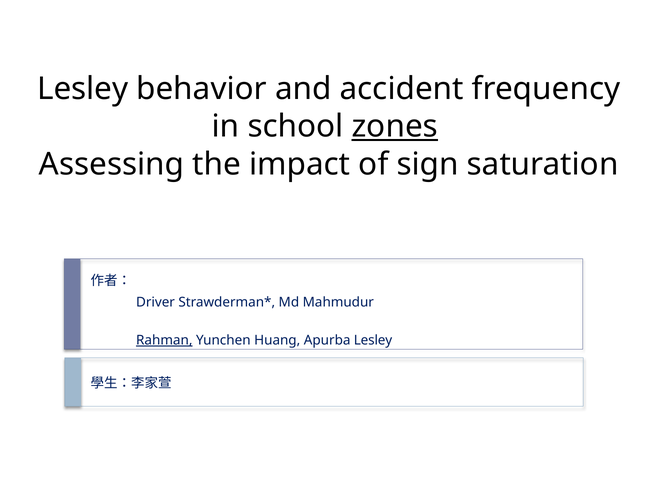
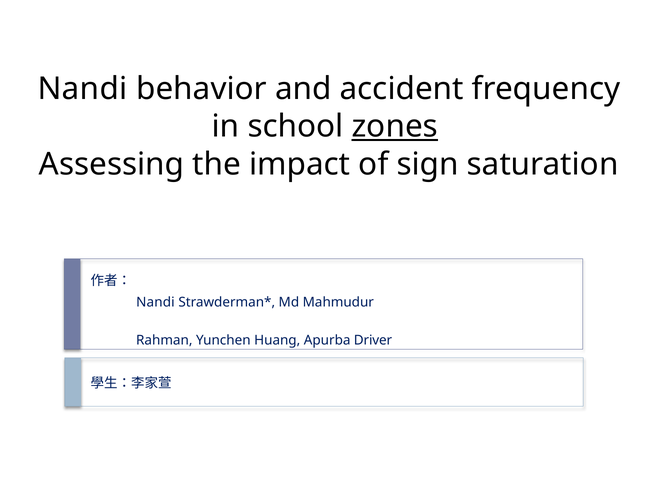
Lesley at (83, 89): Lesley -> Nandi
Driver at (156, 302): Driver -> Nandi
Rahman underline: present -> none
Apurba Lesley: Lesley -> Driver
